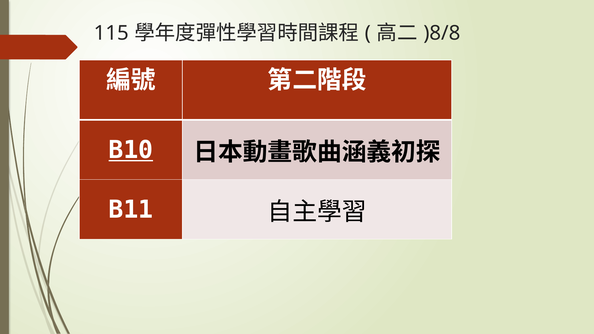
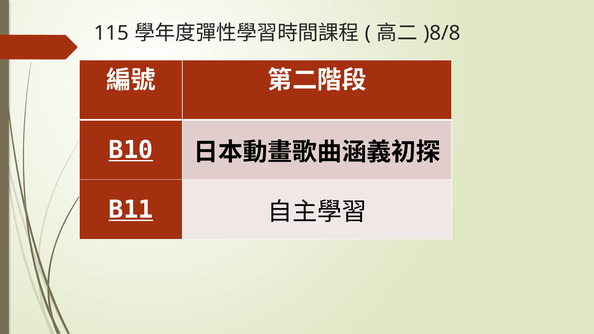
B11 underline: none -> present
